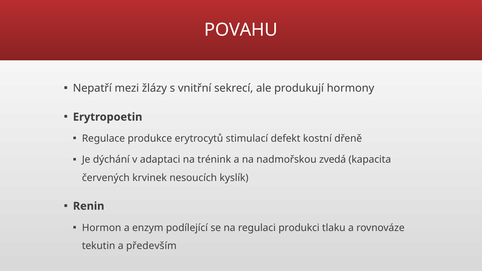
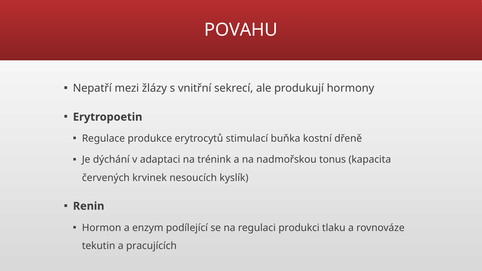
defekt: defekt -> buňka
zvedá: zvedá -> tonus
především: především -> pracujících
